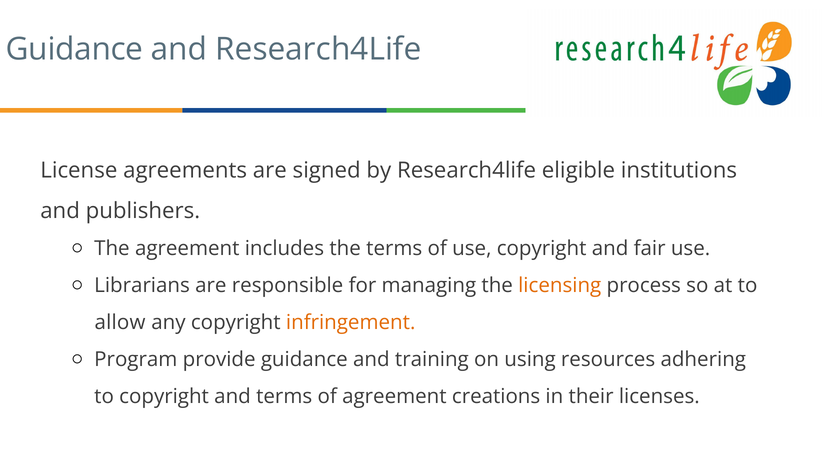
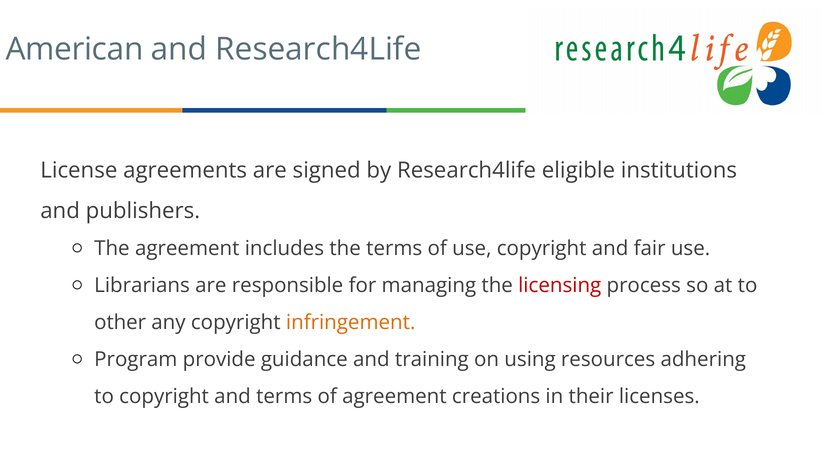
Guidance at (75, 49): Guidance -> American
licensing colour: orange -> red
allow: allow -> other
